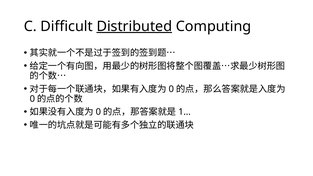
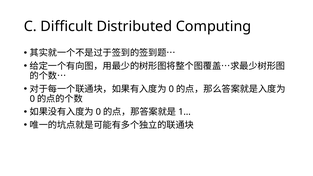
Distributed underline: present -> none
